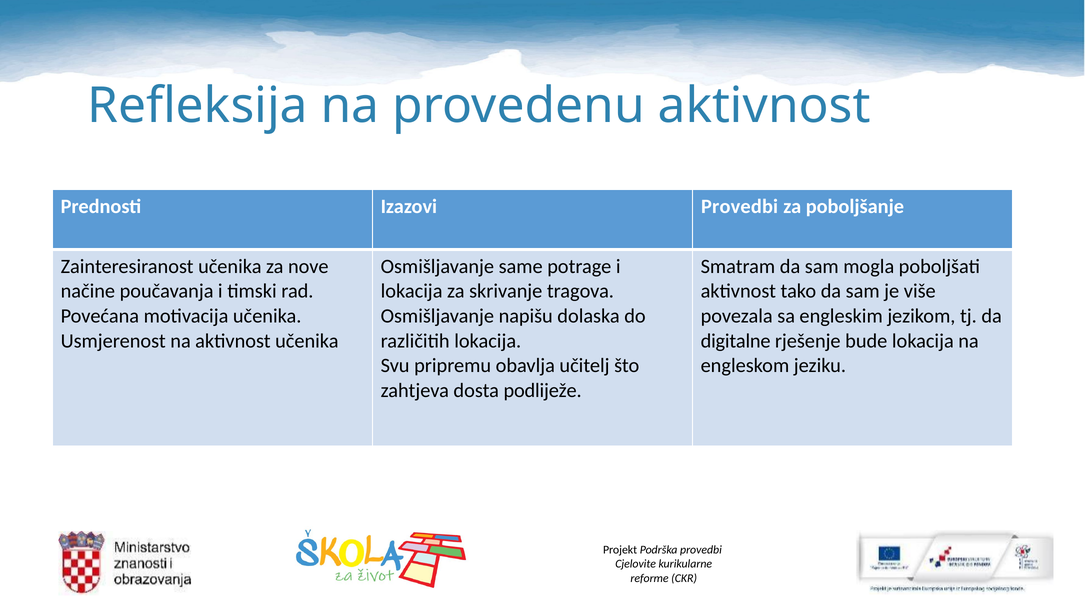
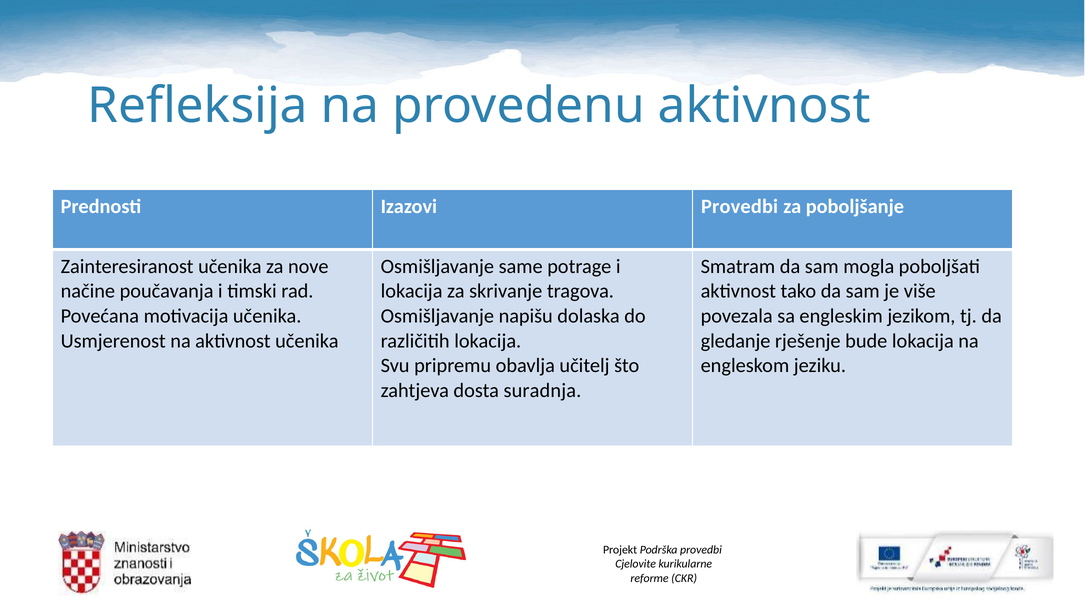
digitalne: digitalne -> gledanje
podliježe: podliježe -> suradnja
